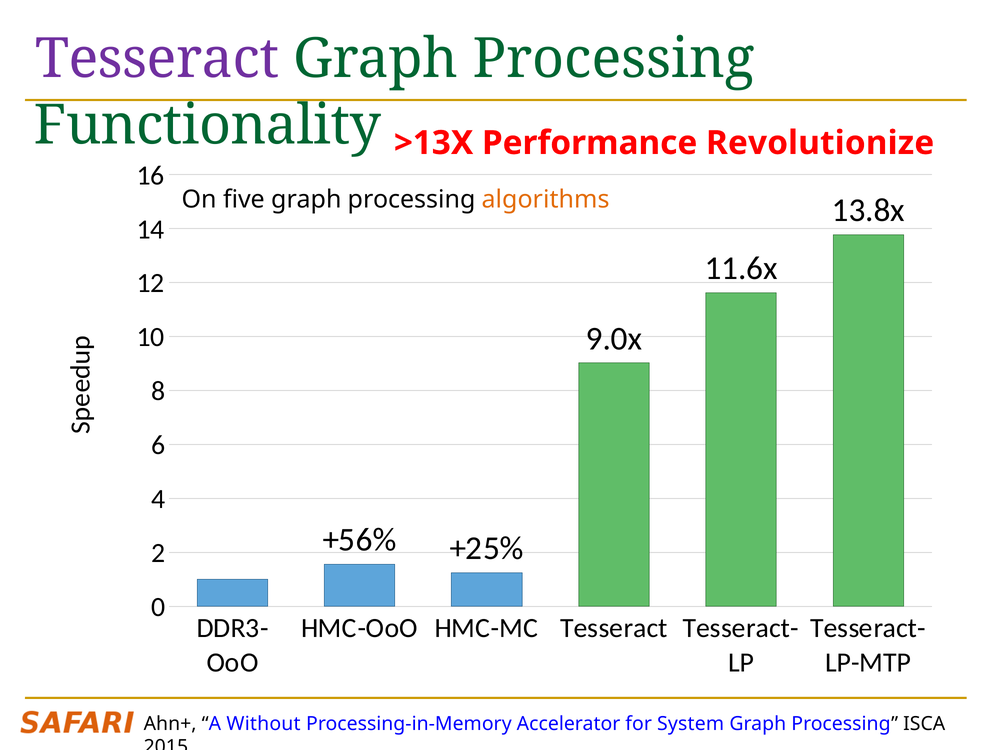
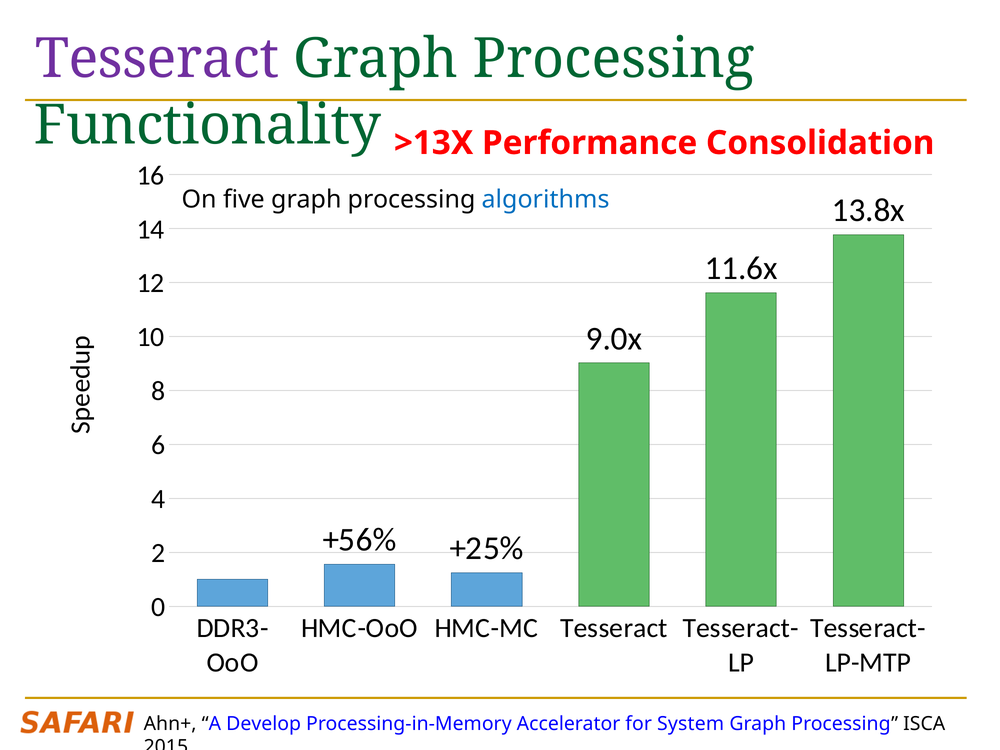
Revolutionize: Revolutionize -> Consolidation
algorithms colour: orange -> blue
Without: Without -> Develop
